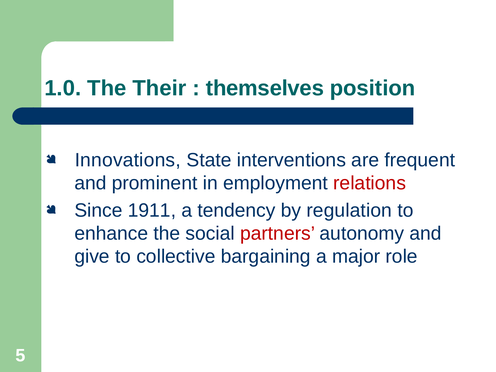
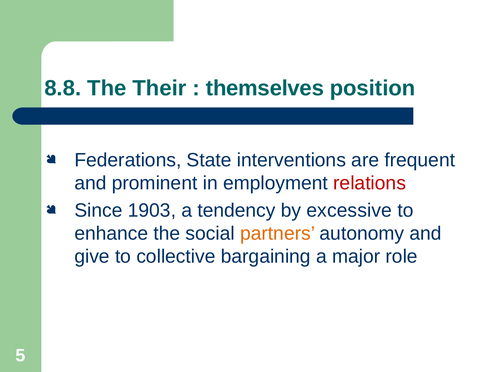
1.0: 1.0 -> 8.8
Innovations: Innovations -> Federations
1911: 1911 -> 1903
regulation: regulation -> excessive
partners colour: red -> orange
